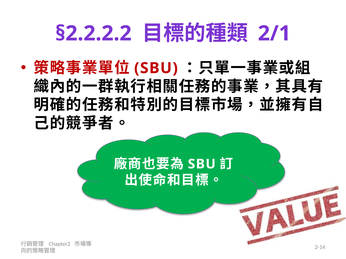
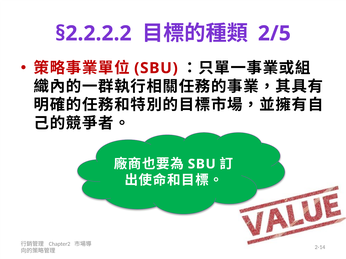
2/1: 2/1 -> 2/5
